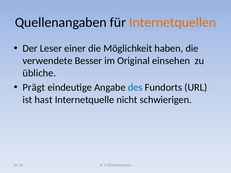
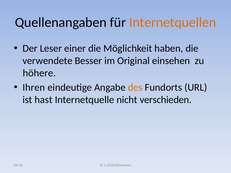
übliche: übliche -> höhere
Prägt: Prägt -> Ihren
des colour: blue -> orange
schwierigen: schwierigen -> verschieden
